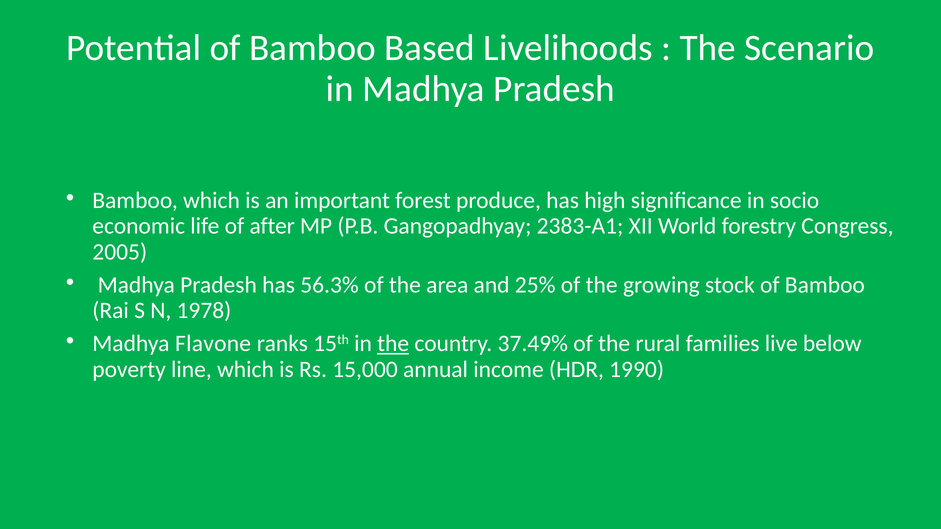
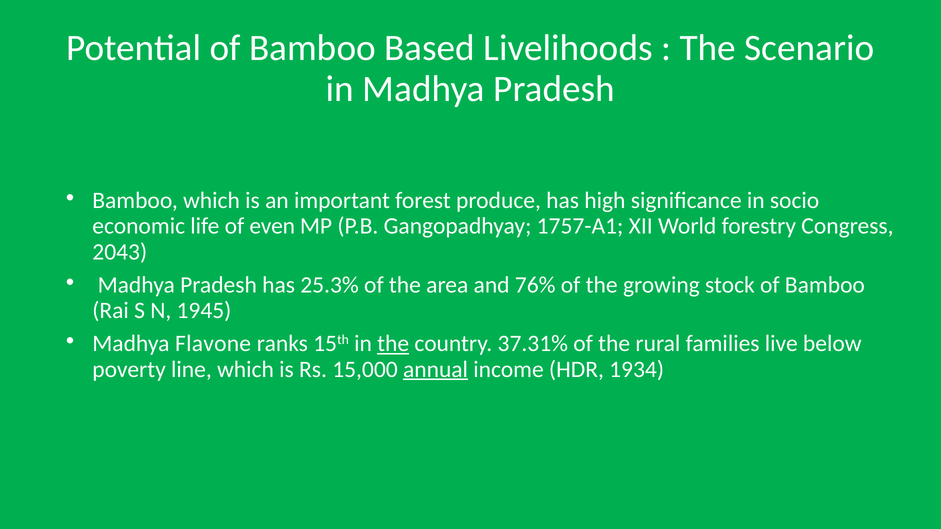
after: after -> even
2383-A1: 2383-A1 -> 1757-A1
2005: 2005 -> 2043
56.3%: 56.3% -> 25.3%
25%: 25% -> 76%
1978: 1978 -> 1945
37.49%: 37.49% -> 37.31%
annual underline: none -> present
1990: 1990 -> 1934
